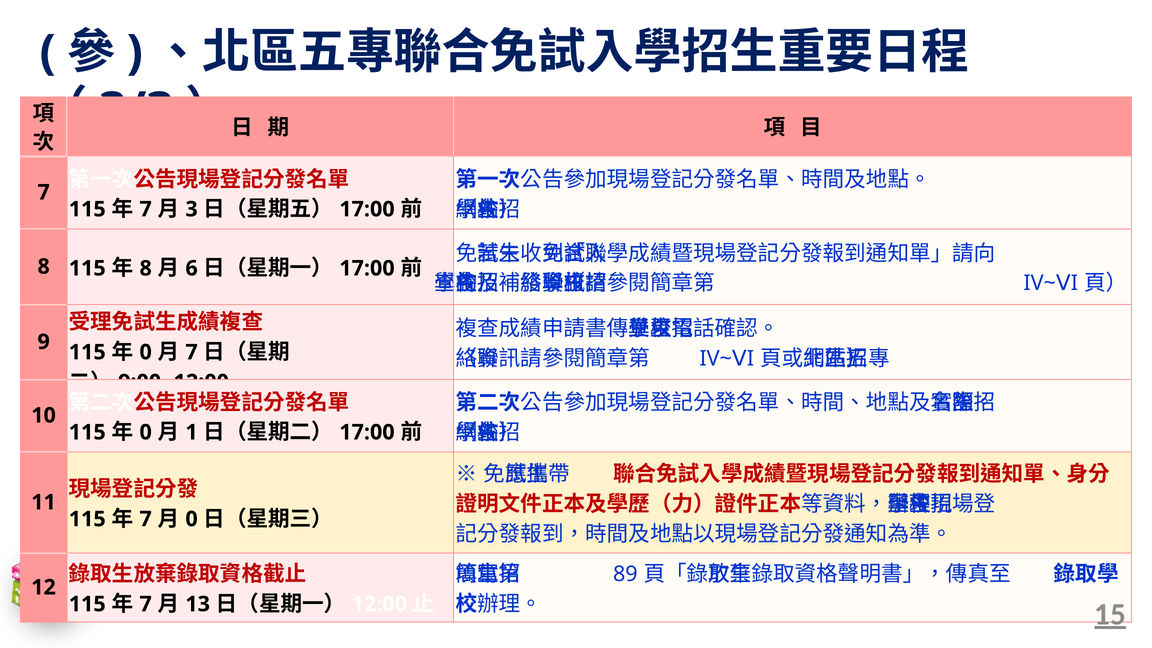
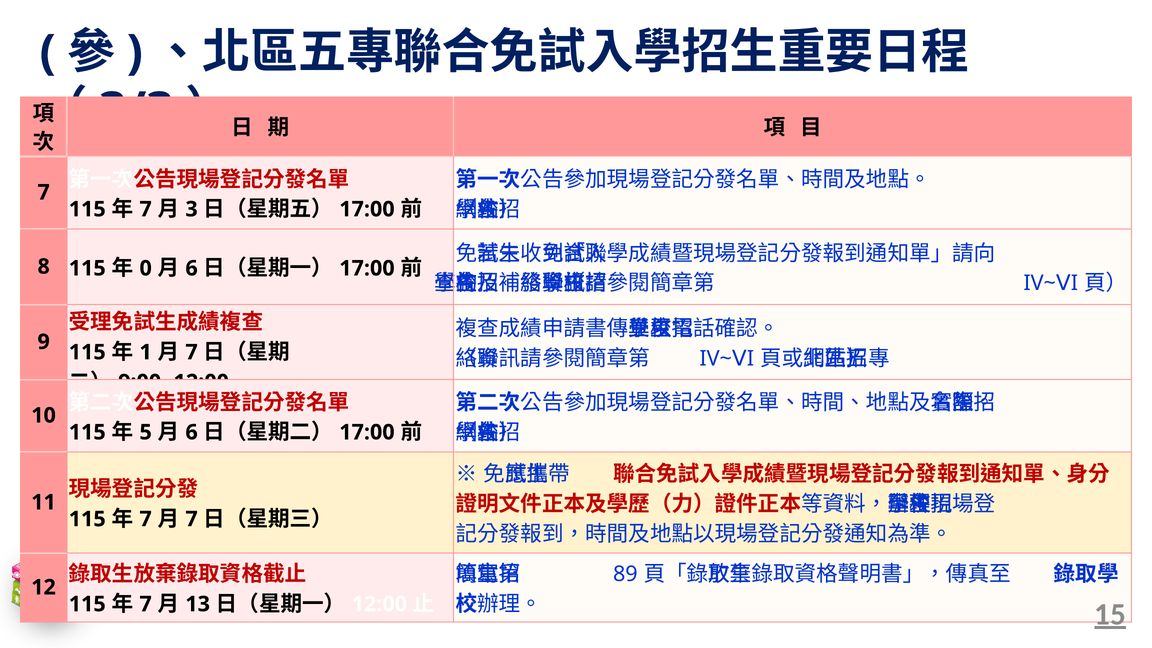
8 at (146, 268): 8 -> 0
0 at (146, 352): 0 -> 1
0 at (146, 432): 0 -> 5
1 at (192, 432): 1 -> 6
0 at (192, 519): 0 -> 7
